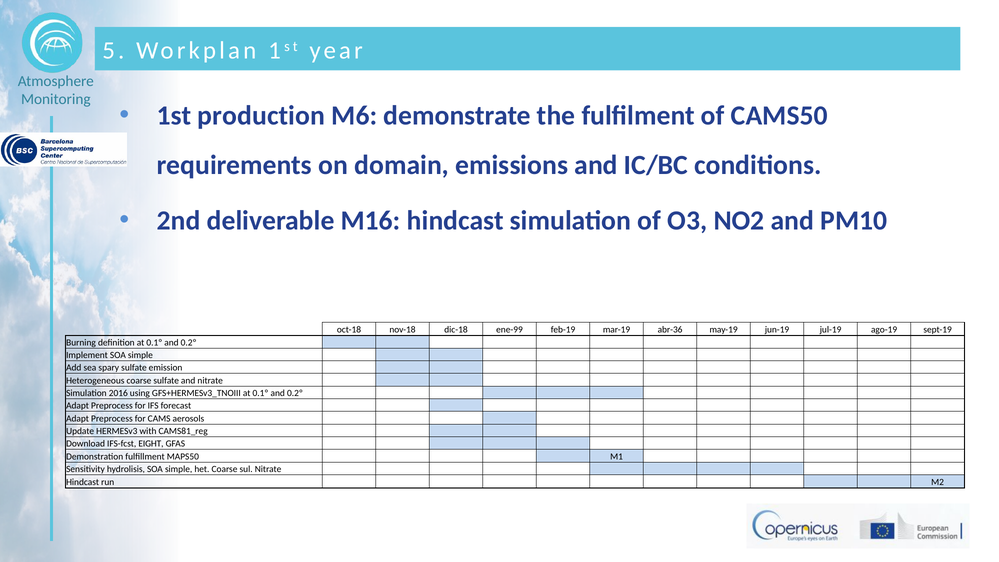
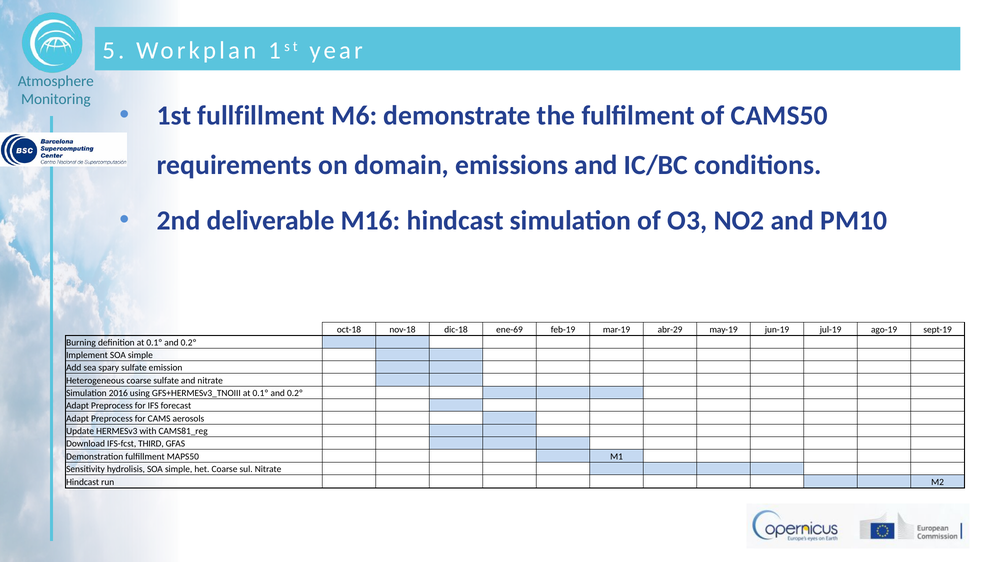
production: production -> fullfillment
ene-99: ene-99 -> ene-69
abr-36: abr-36 -> abr-29
EIGHT: EIGHT -> THIRD
